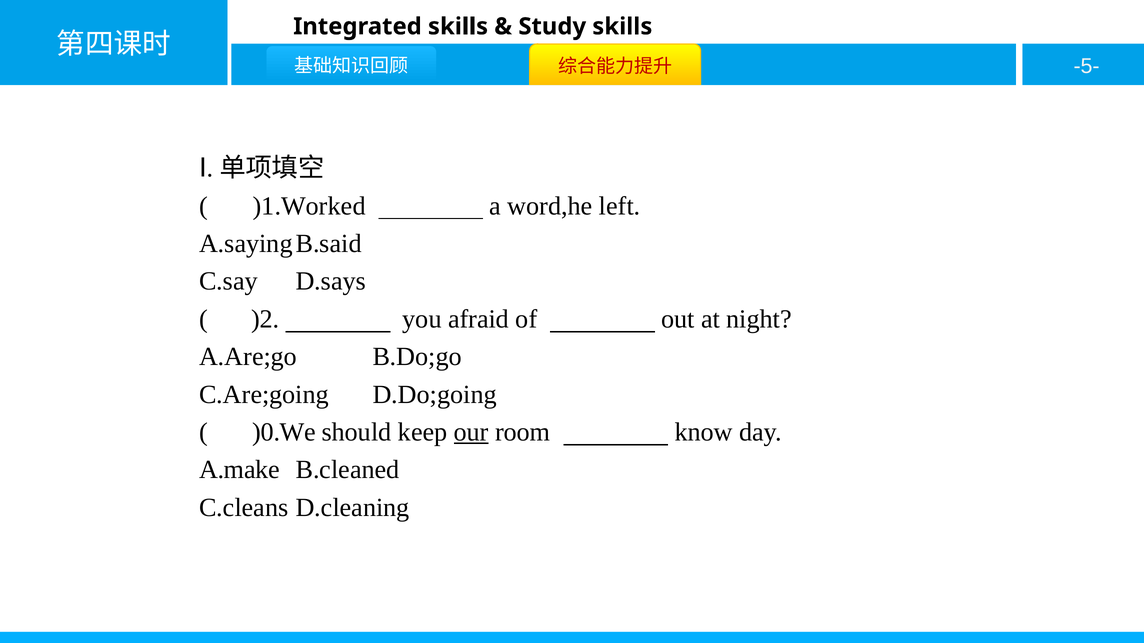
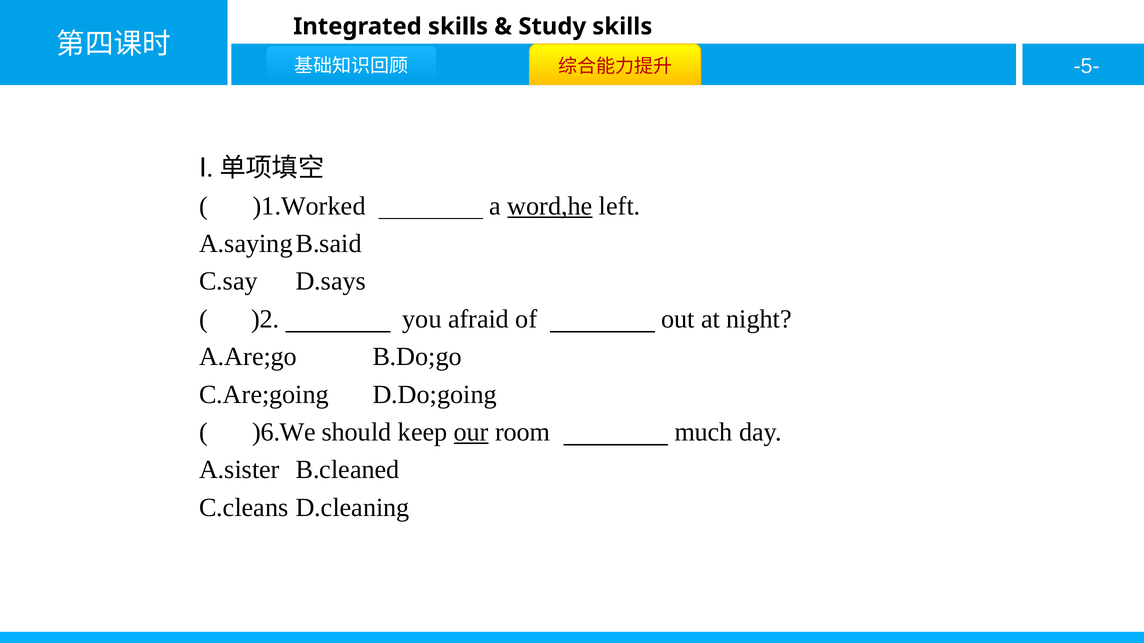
word,he underline: none -> present
)0.We: )0.We -> )6.We
know: know -> much
A.make: A.make -> A.sister
